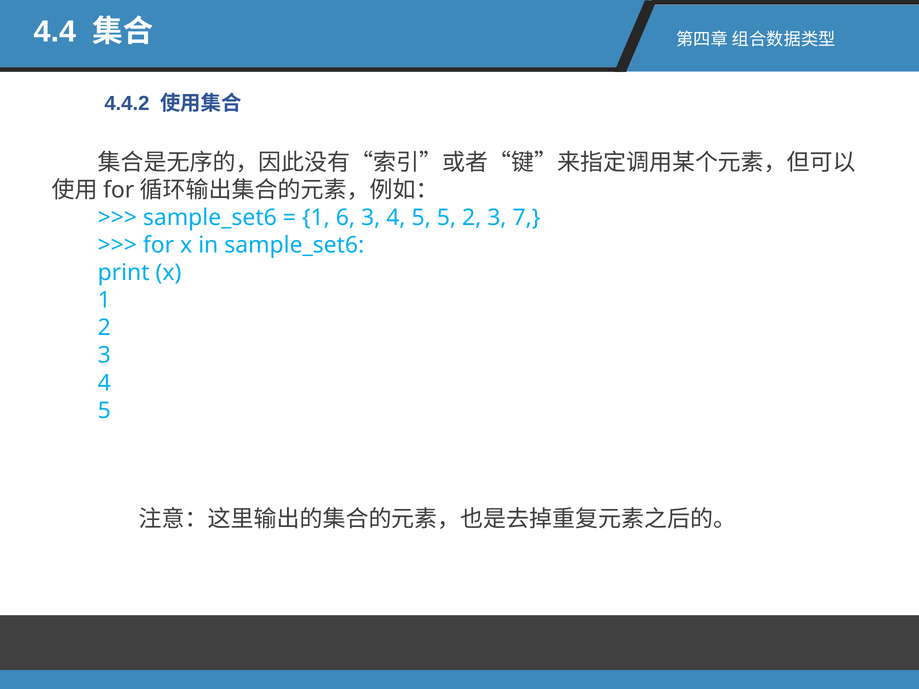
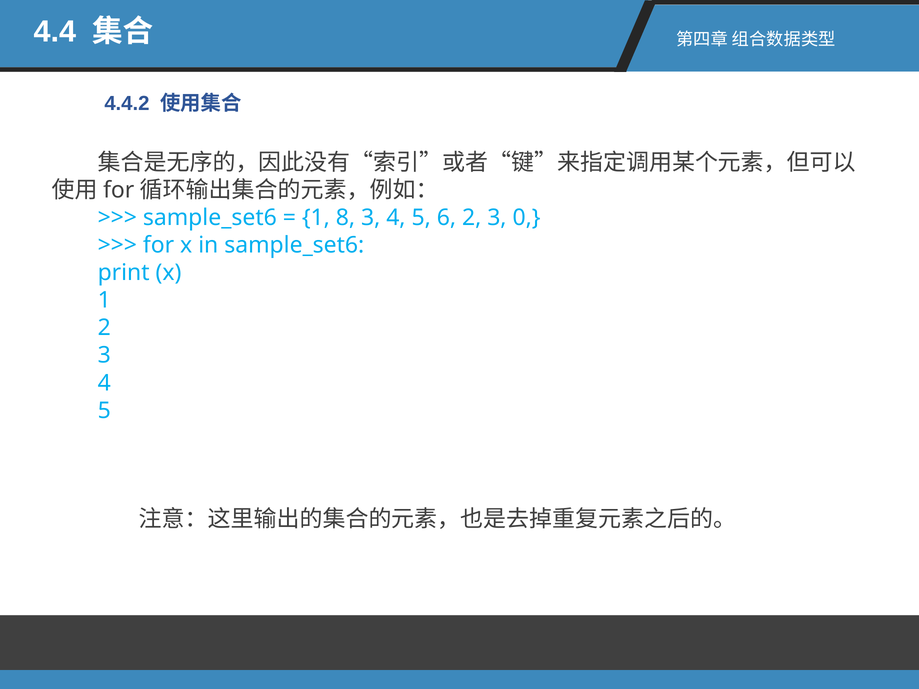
6: 6 -> 8
5 5: 5 -> 6
7: 7 -> 0
